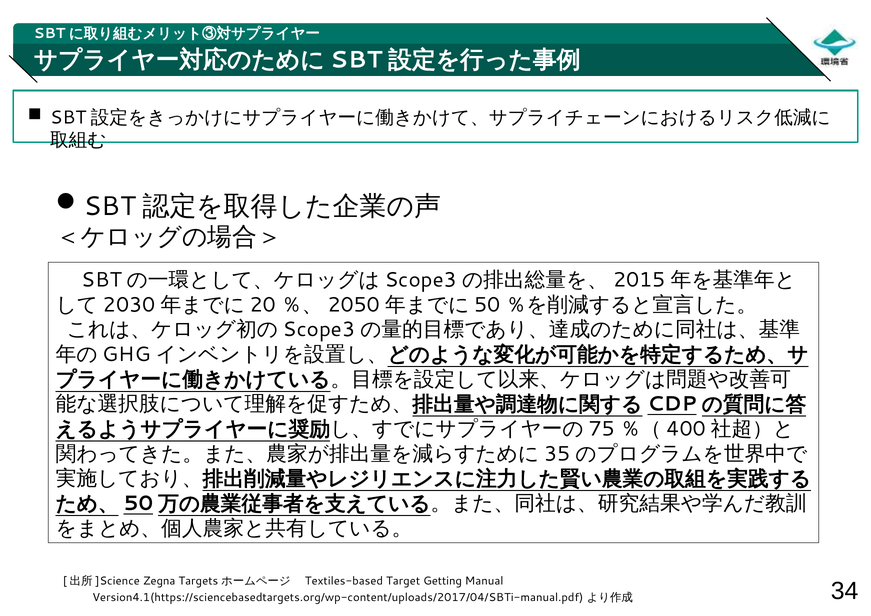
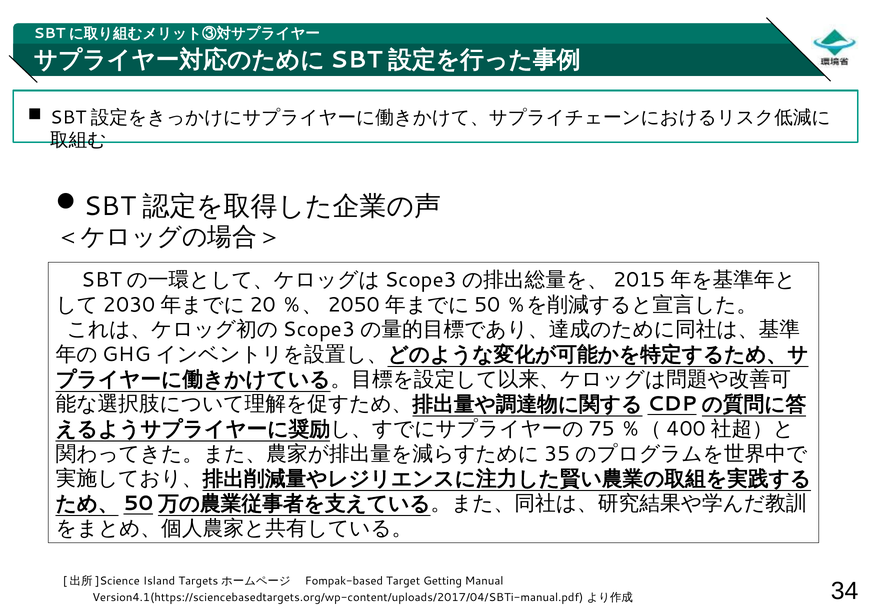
Zegna: Zegna -> Island
Textiles-based: Textiles-based -> Fompak-based
